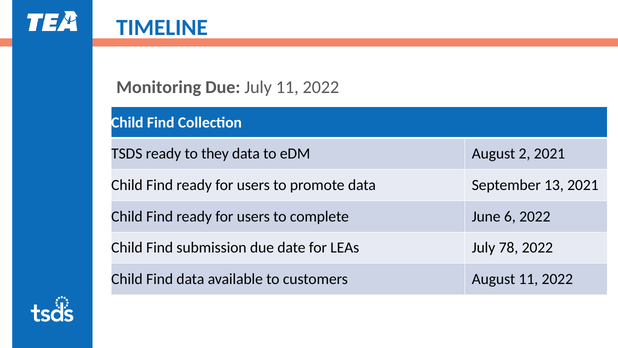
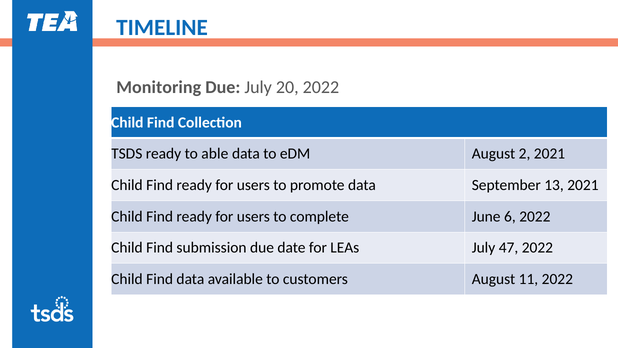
July 11: 11 -> 20
they: they -> able
78: 78 -> 47
